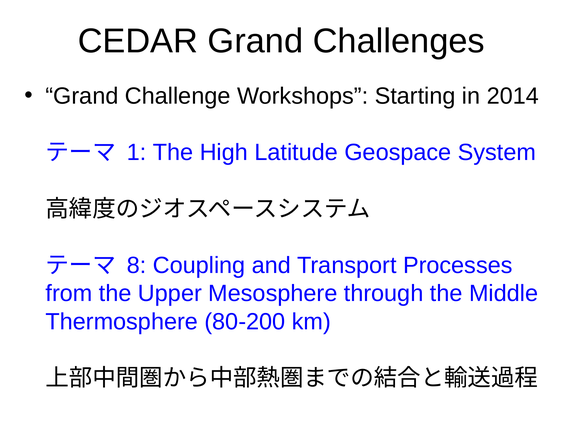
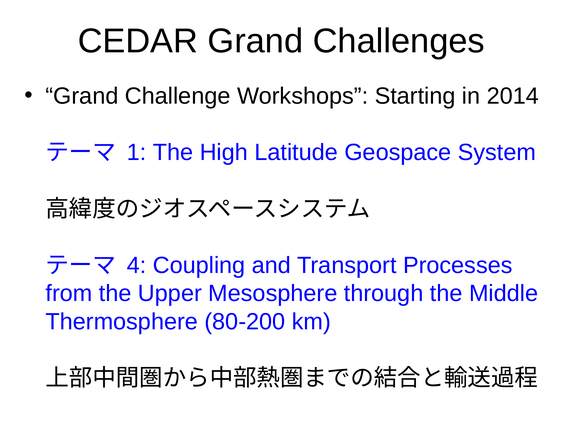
8: 8 -> 4
